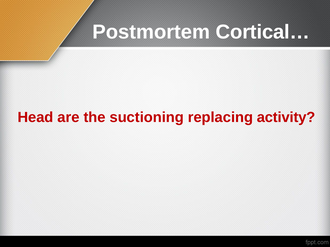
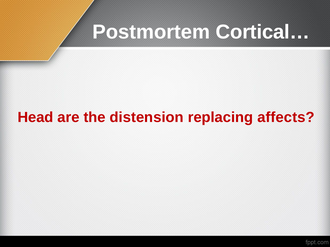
suctioning: suctioning -> distension
activity: activity -> affects
